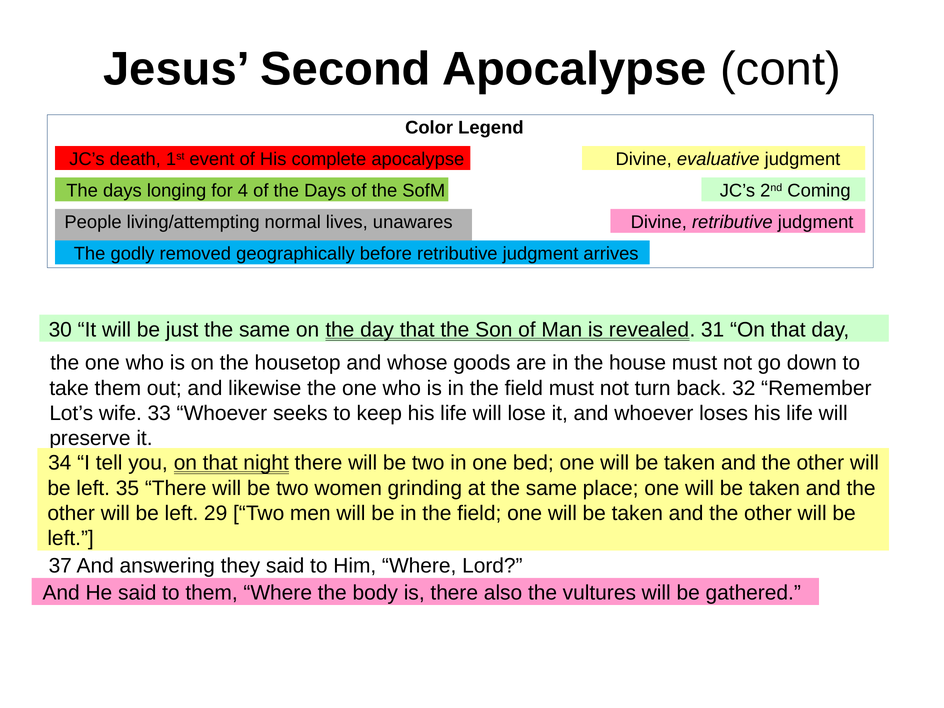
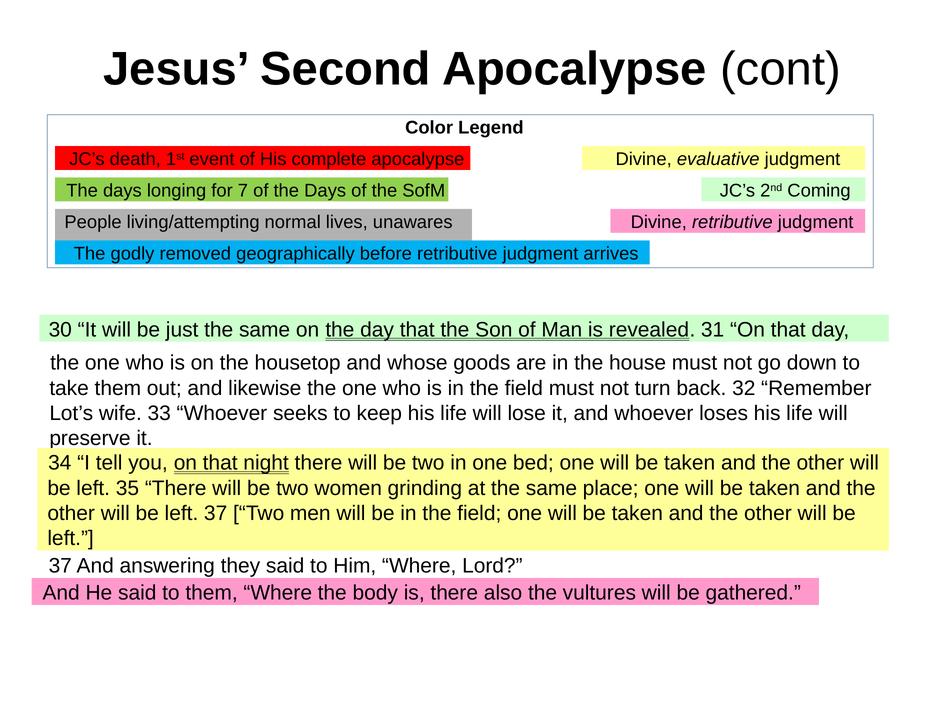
4: 4 -> 7
left 29: 29 -> 37
